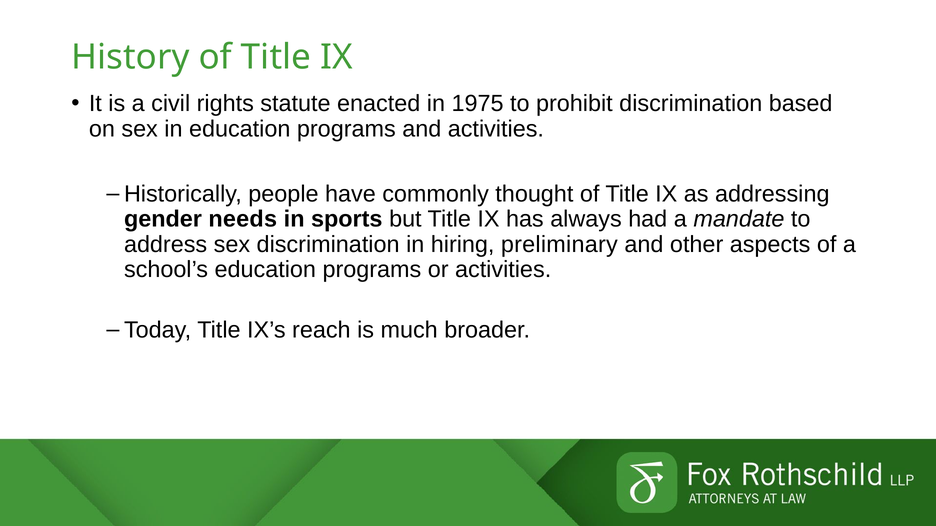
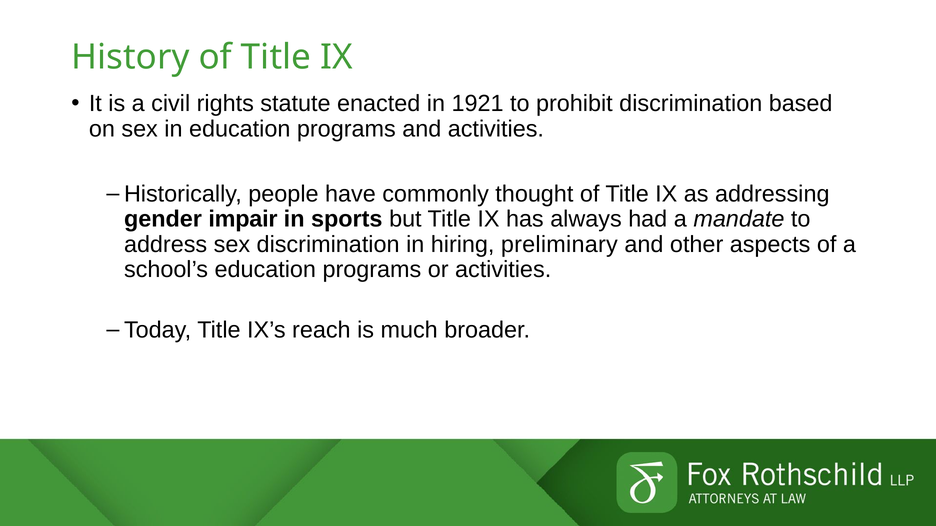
1975: 1975 -> 1921
needs: needs -> impair
